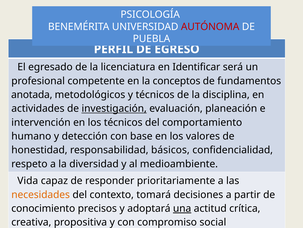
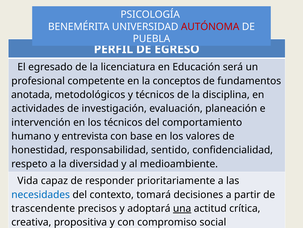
Identificar: Identificar -> Educación
investigación underline: present -> none
detección: detección -> entrevista
básicos: básicos -> sentido
necesidades colour: orange -> blue
conocimiento: conocimiento -> trascendente
